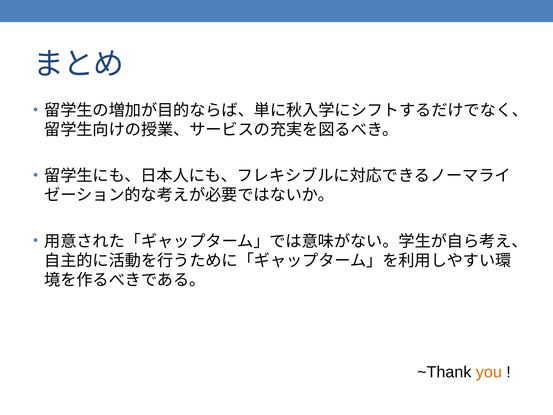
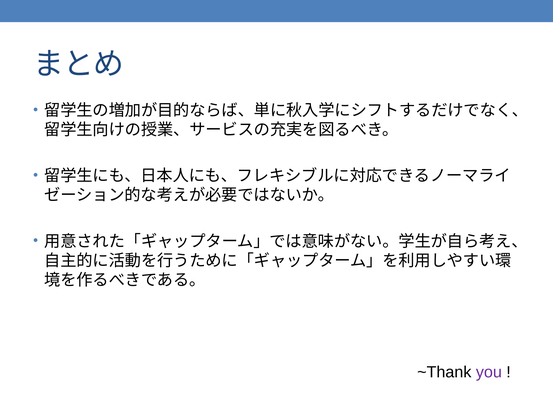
you colour: orange -> purple
